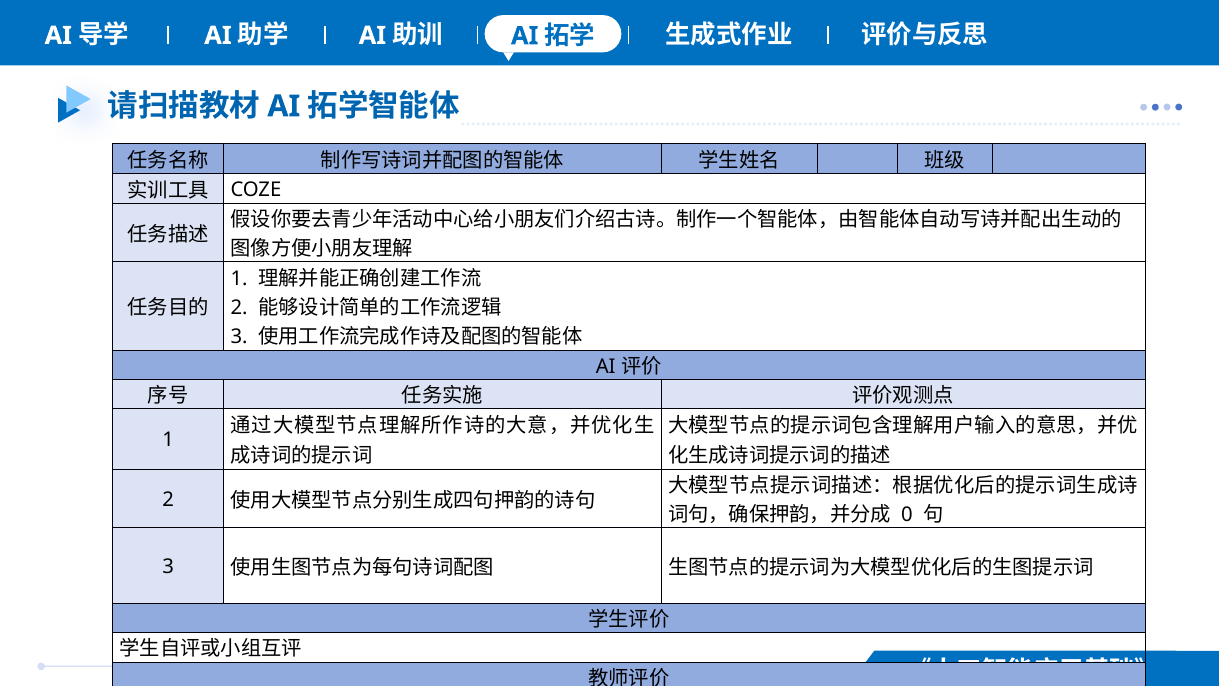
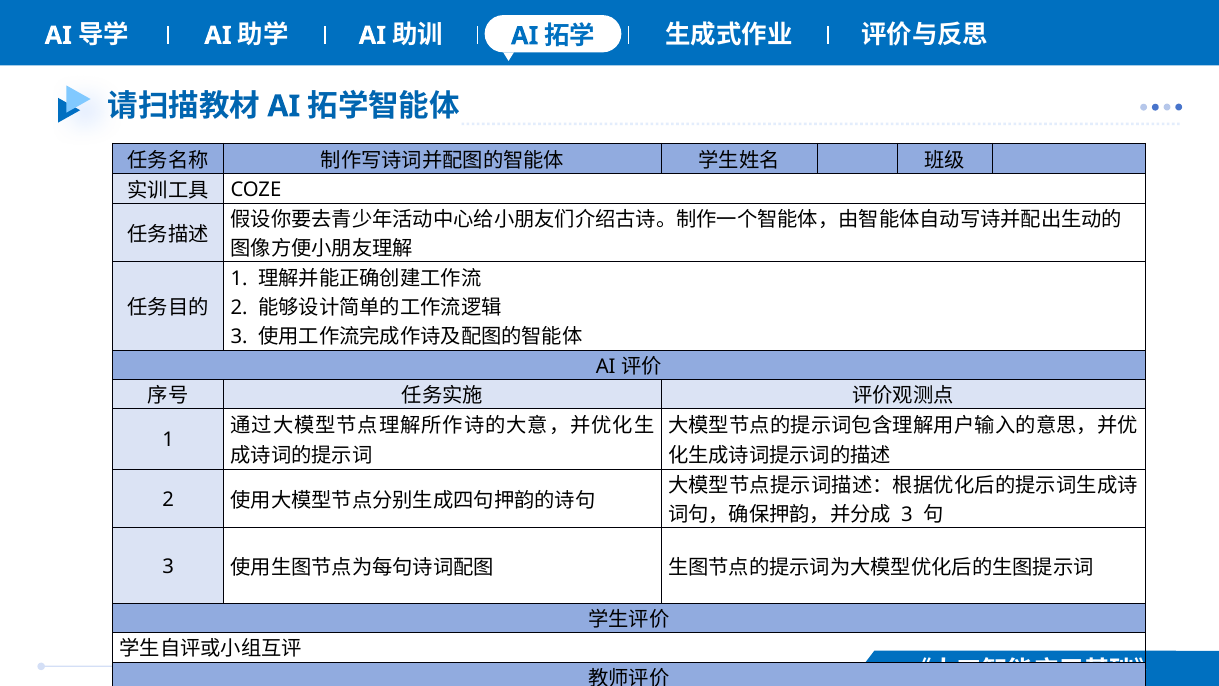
0 at (907, 515): 0 -> 3
